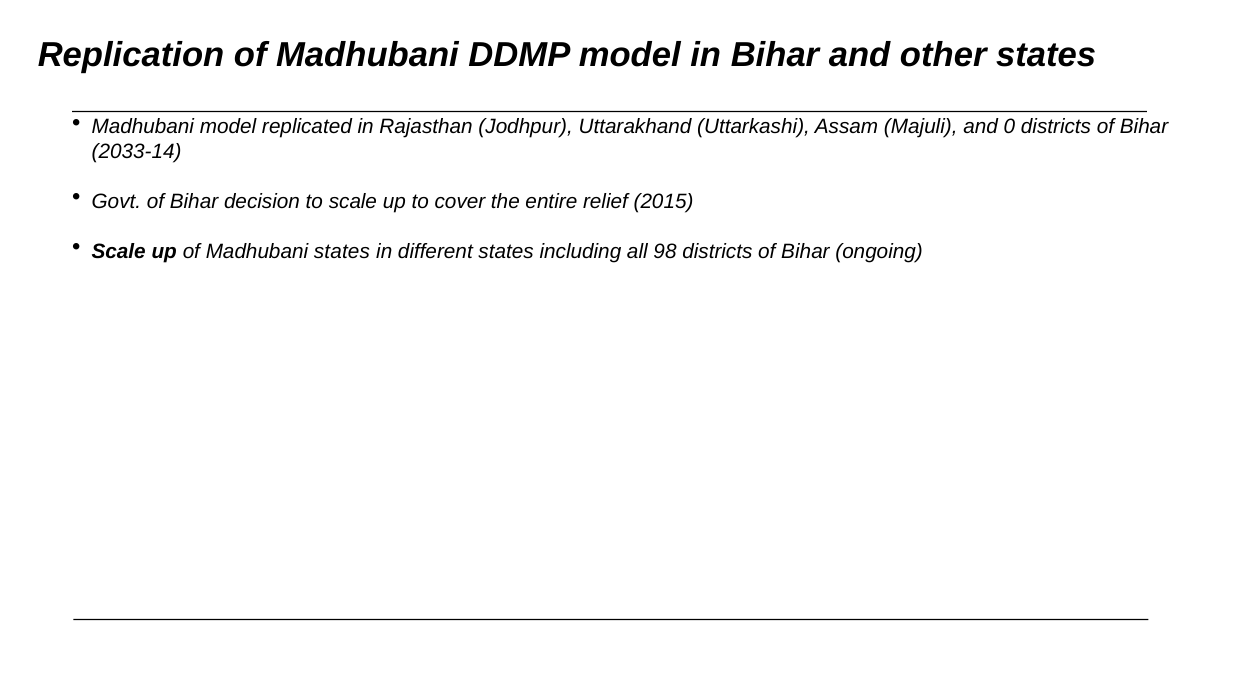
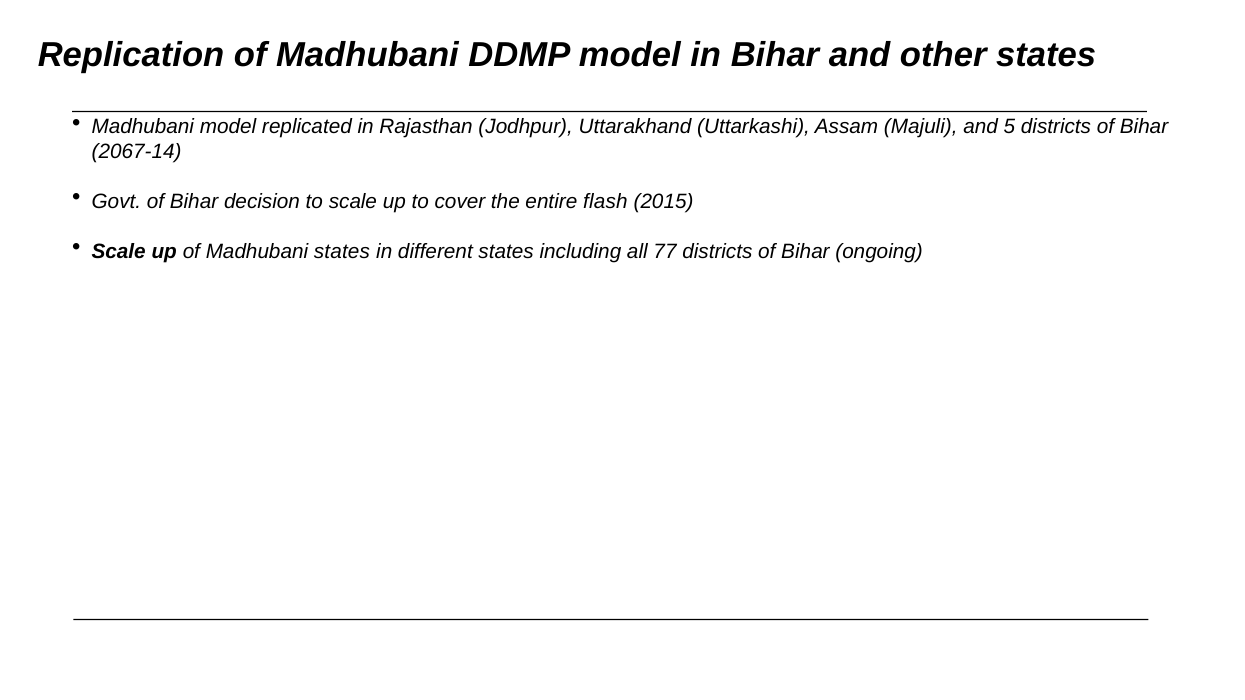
0: 0 -> 5
2033-14: 2033-14 -> 2067-14
relief: relief -> flash
98: 98 -> 77
